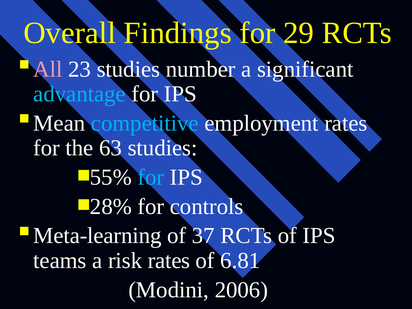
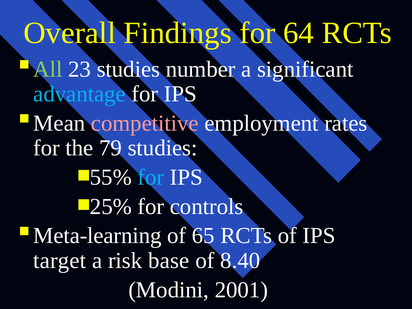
29: 29 -> 64
All colour: pink -> light green
competitive colour: light blue -> pink
63: 63 -> 79
28%: 28% -> 25%
37: 37 -> 65
teams: teams -> target
risk rates: rates -> base
6.81: 6.81 -> 8.40
2006: 2006 -> 2001
